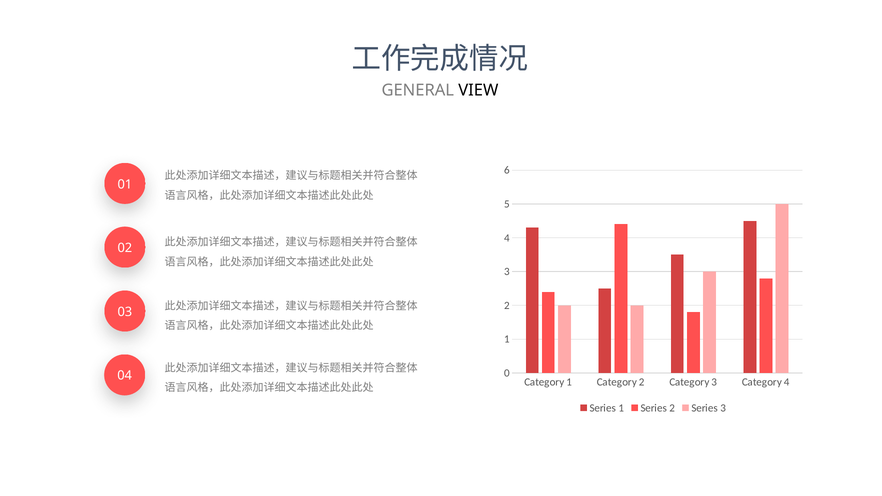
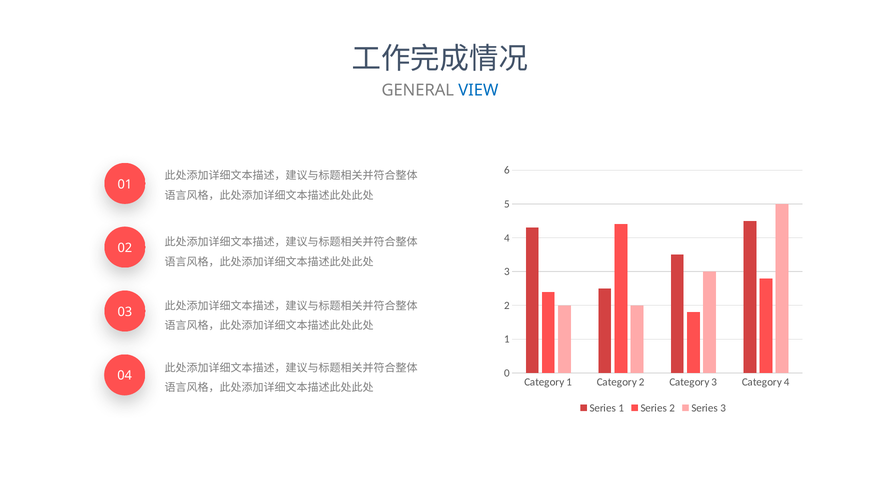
VIEW colour: black -> blue
